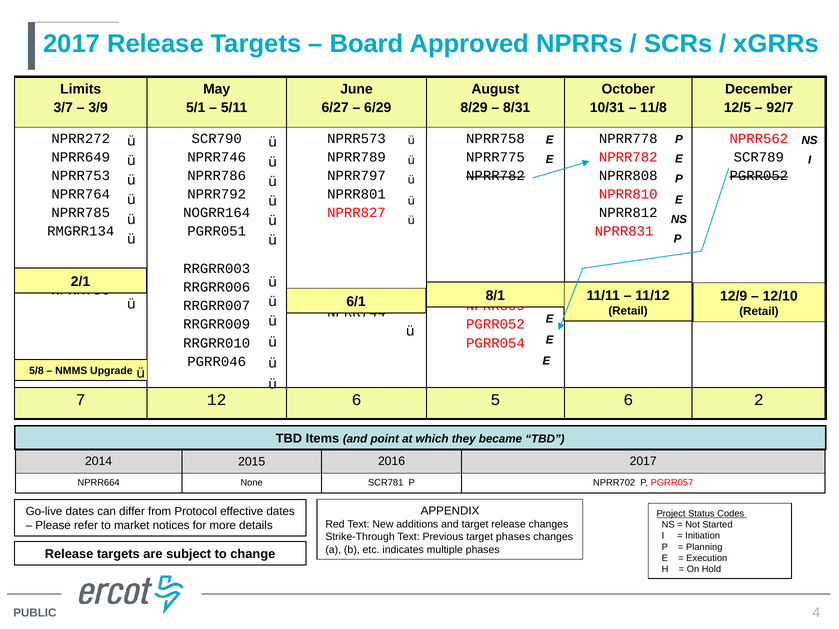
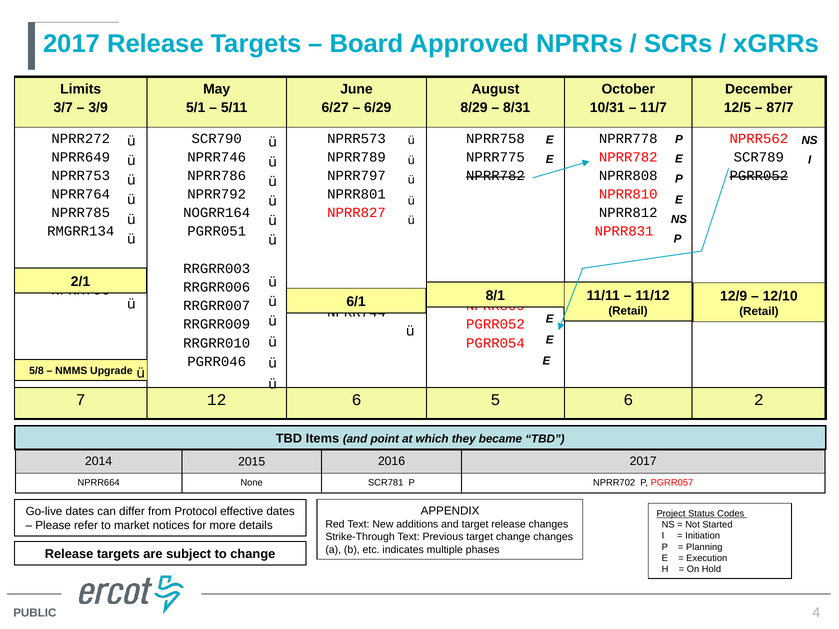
11/8: 11/8 -> 11/7
92/7: 92/7 -> 87/7
target phases: phases -> change
